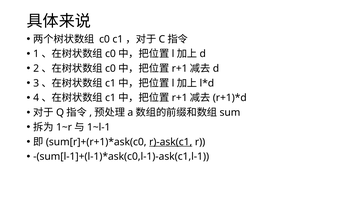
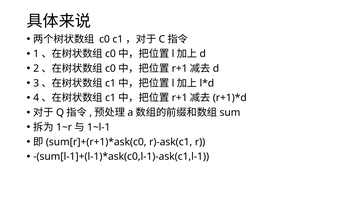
r)-ask(c1 underline: present -> none
